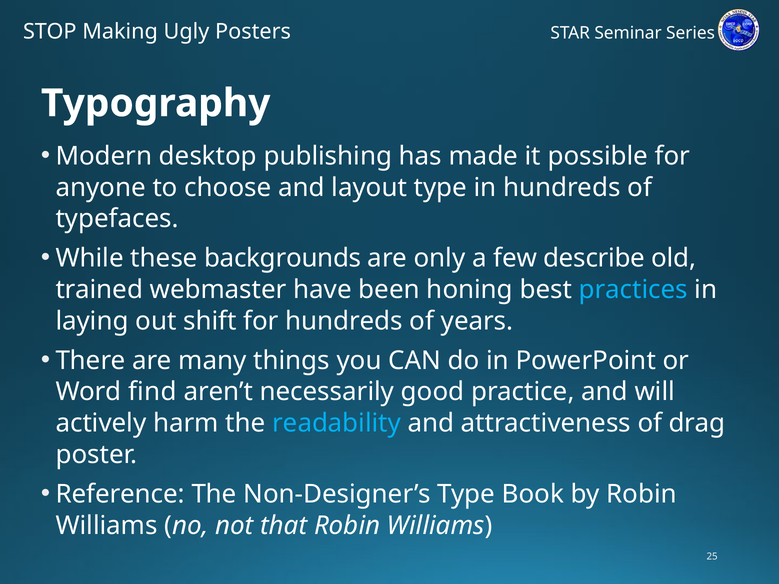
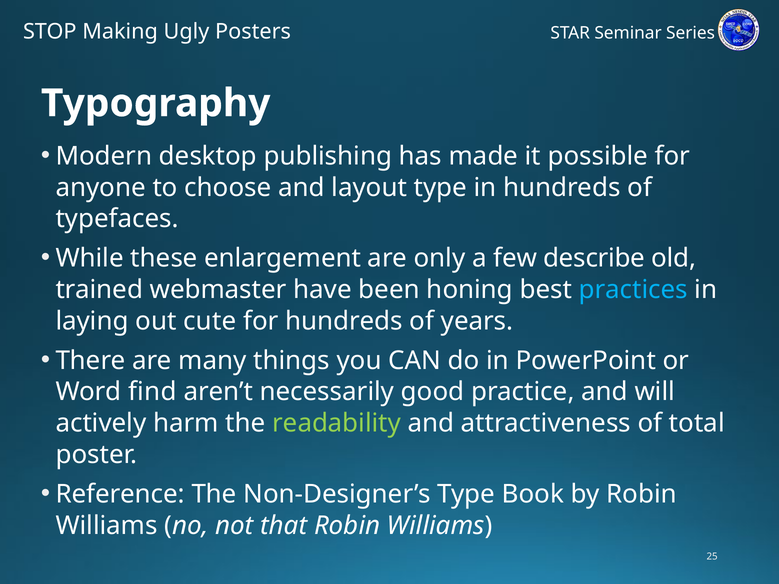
backgrounds: backgrounds -> enlargement
shift: shift -> cute
readability colour: light blue -> light green
drag: drag -> total
